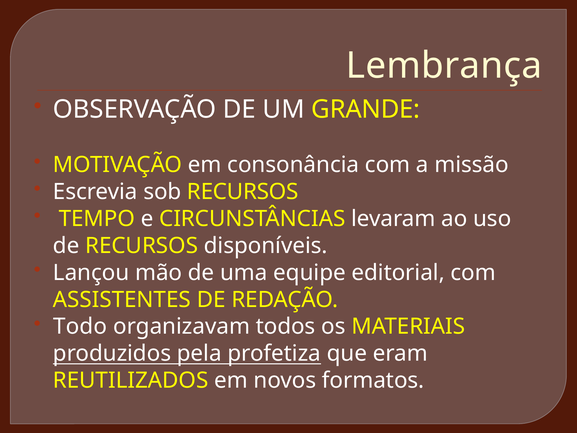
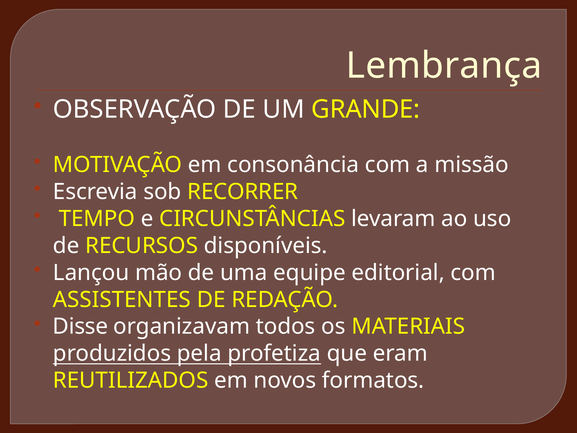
sob RECURSOS: RECURSOS -> RECORRER
Todo: Todo -> Disse
